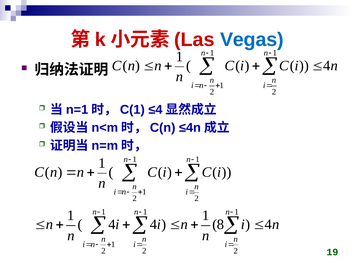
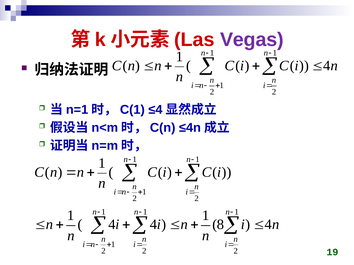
Vegas colour: blue -> purple
